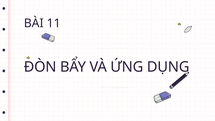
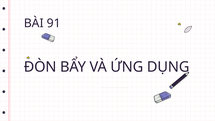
11: 11 -> 91
